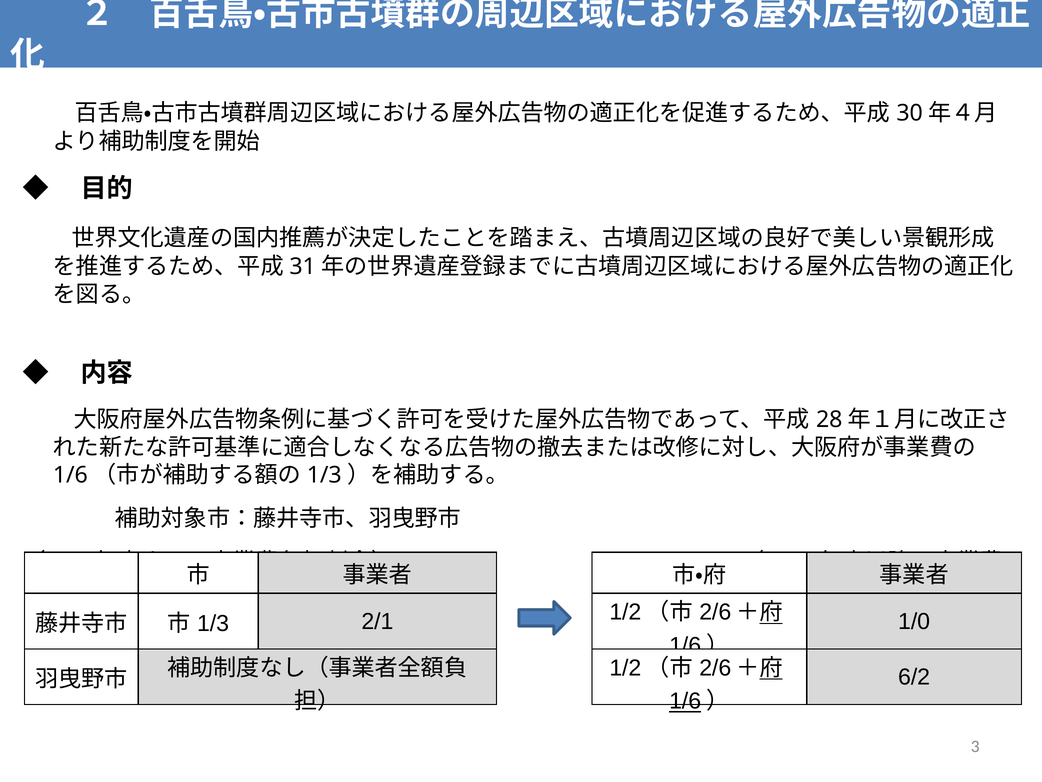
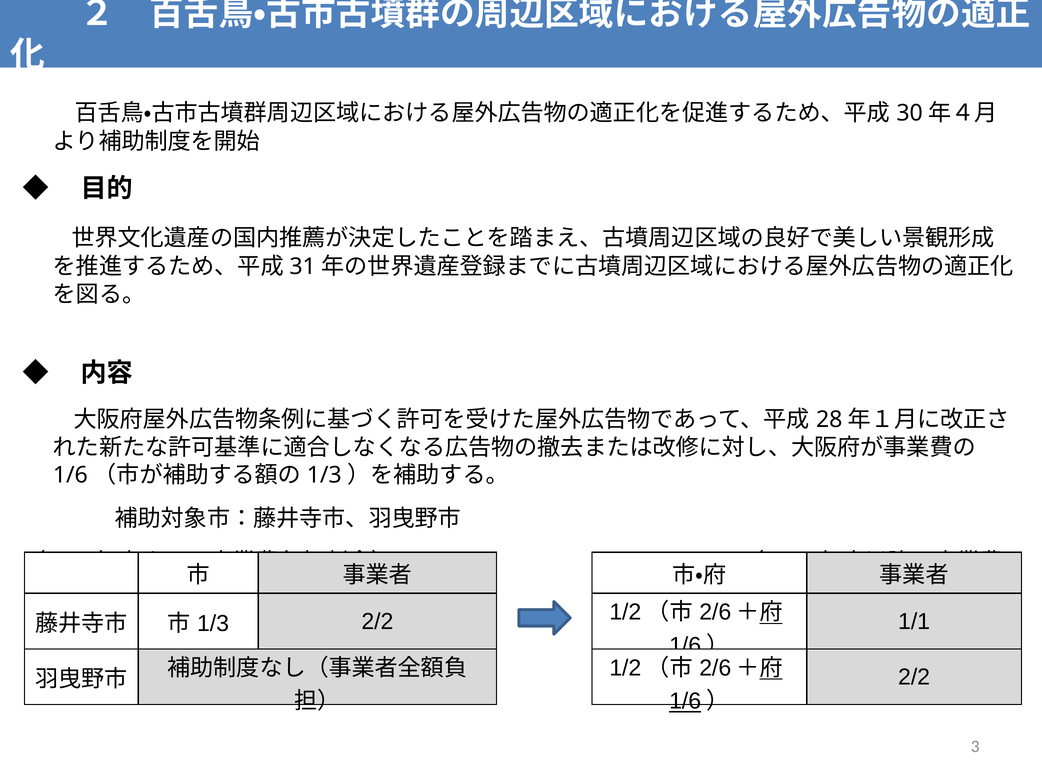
1/0: 1/0 -> 1/1
2/1 at (377, 621): 2/1 -> 2/2
6/2 at (914, 677): 6/2 -> 2/2
